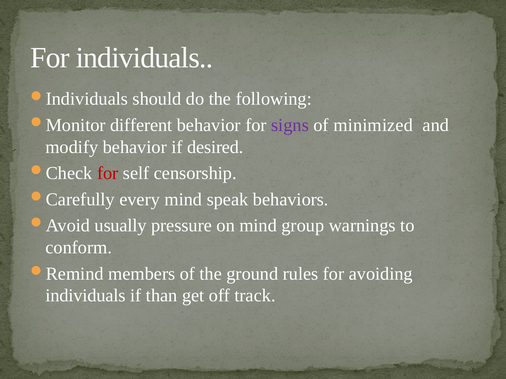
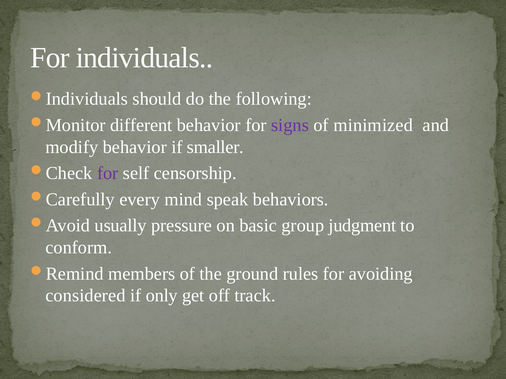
desired: desired -> smaller
for at (108, 173) colour: red -> purple
on mind: mind -> basic
warnings: warnings -> judgment
individuals at (86, 296): individuals -> considered
than: than -> only
